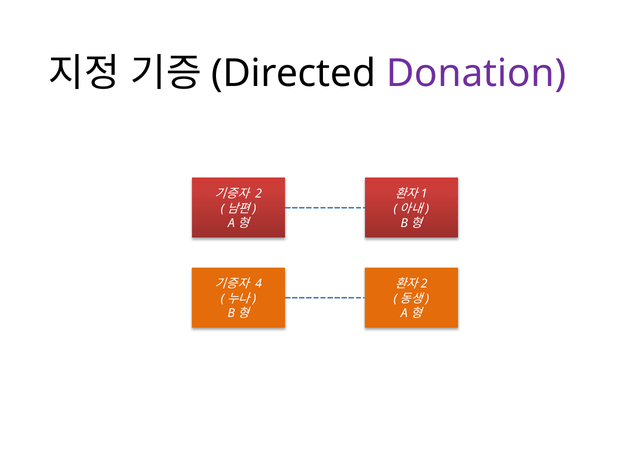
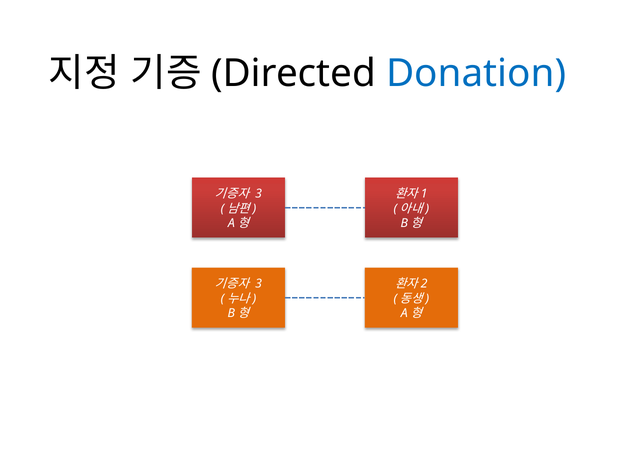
Donation colour: purple -> blue
2 at (259, 194): 2 -> 3
4 at (259, 284): 4 -> 3
